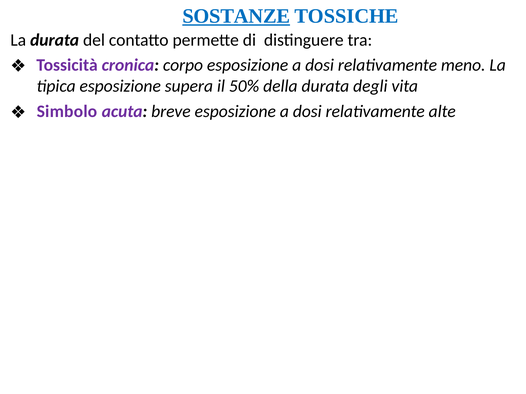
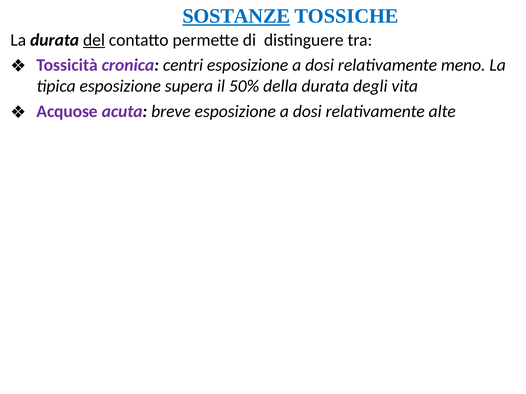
del underline: none -> present
corpo: corpo -> centri
Simbolo: Simbolo -> Acquose
